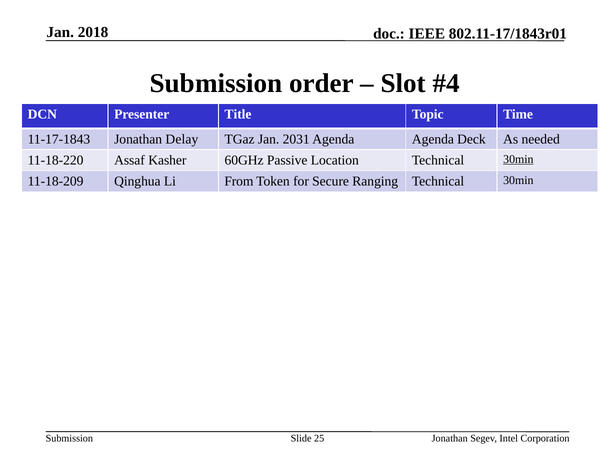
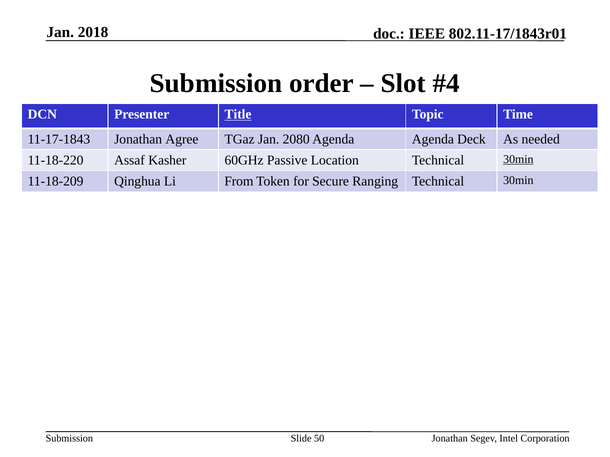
Title underline: none -> present
Delay: Delay -> Agree
2031: 2031 -> 2080
25: 25 -> 50
